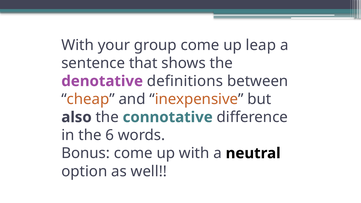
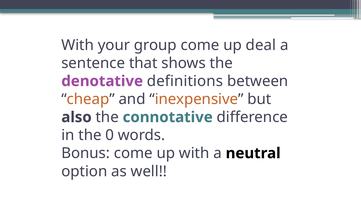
leap: leap -> deal
6: 6 -> 0
